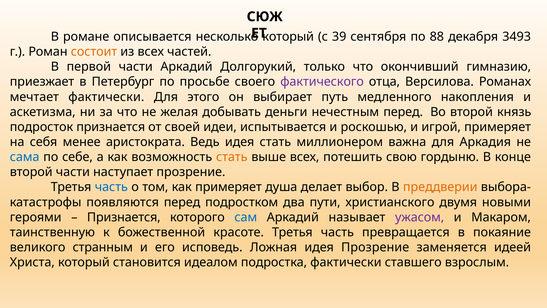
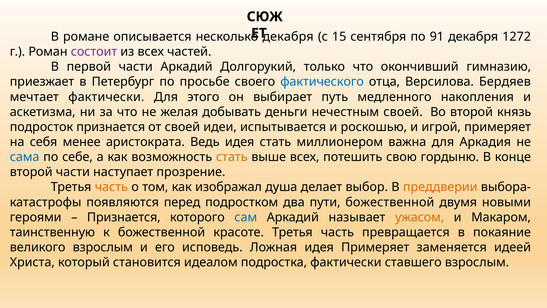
который at (288, 37): который -> декабря
39: 39 -> 15
88: 88 -> 91
3493: 3493 -> 1272
состоит colour: orange -> purple
фактического colour: purple -> blue
Романах: Романах -> Бердяев
нечестным перед: перед -> своей
часть at (111, 187) colour: blue -> orange
как примеряет: примеряет -> изображал
пути христианского: христианского -> божественной
ужасом colour: purple -> orange
великого странным: странным -> взрослым
идея Прозрение: Прозрение -> Примеряет
